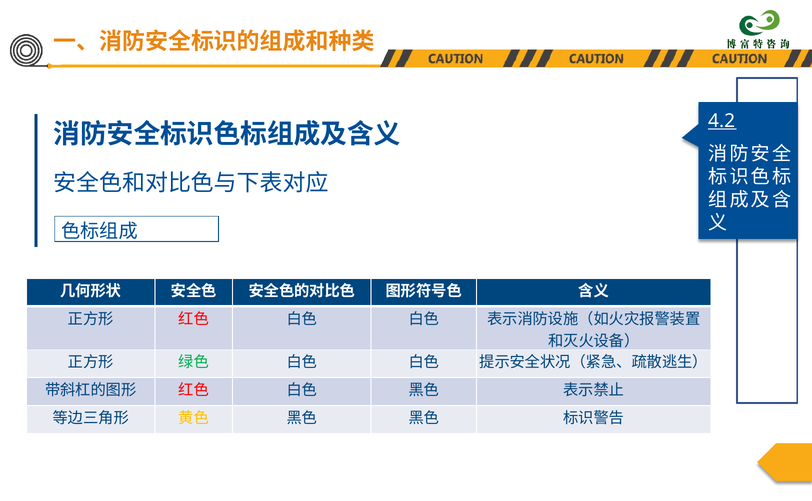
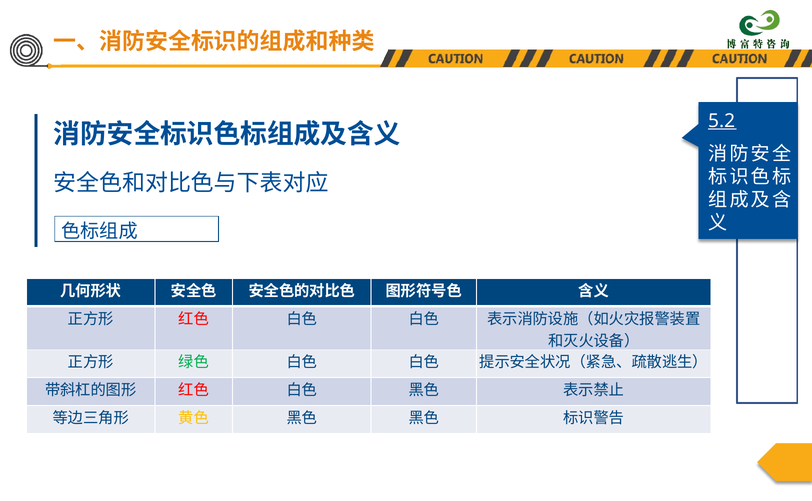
4.2: 4.2 -> 5.2
